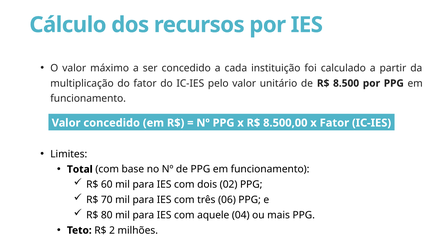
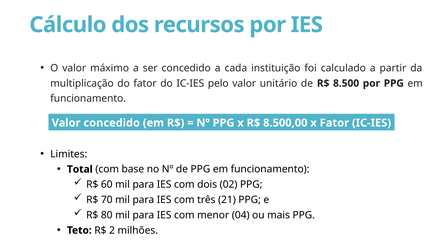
06: 06 -> 21
aquele: aquele -> menor
